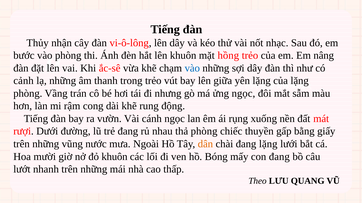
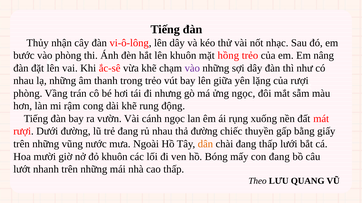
vào at (192, 68) colour: blue -> purple
cảnh at (24, 81): cảnh -> nhau
của lặng: lặng -> rượi
thả phòng: phòng -> đường
đang lặng: lặng -> thấp
